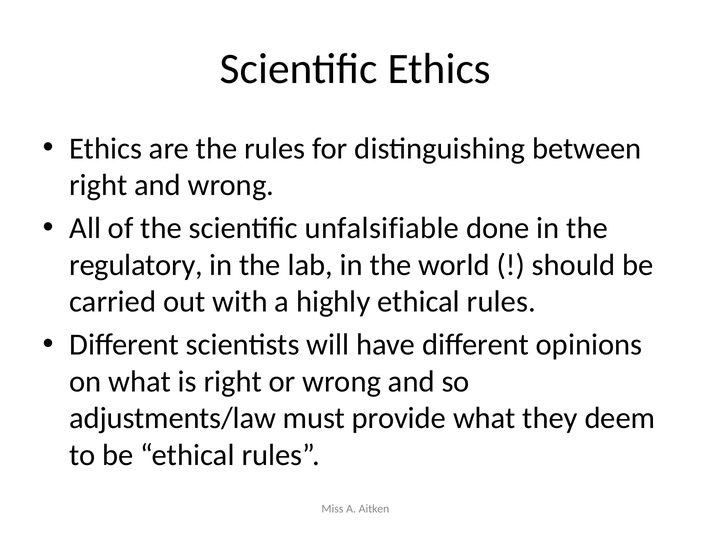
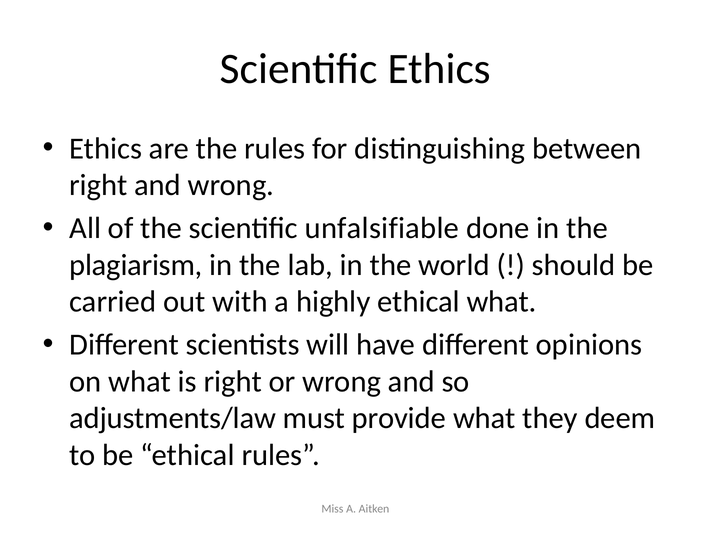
regulatory: regulatory -> plagiarism
highly ethical rules: rules -> what
